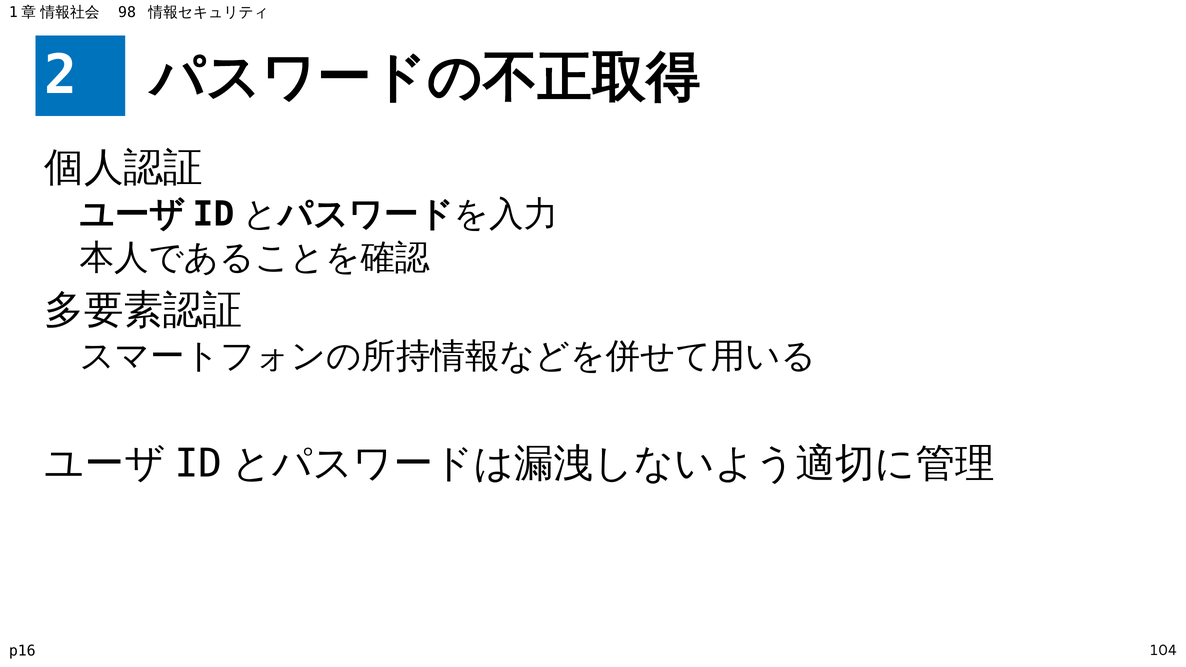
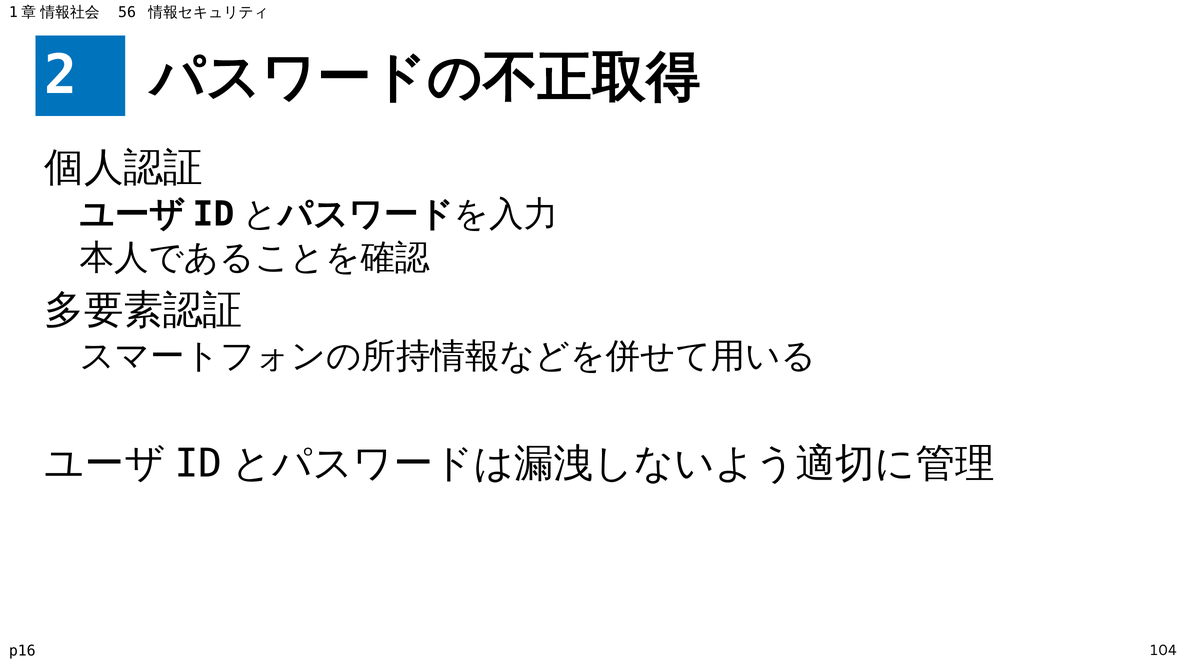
98: 98 -> 56
